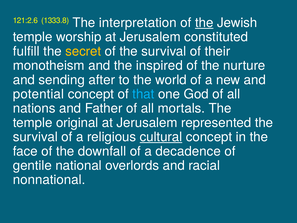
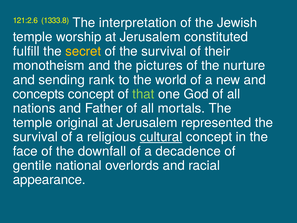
the at (204, 23) underline: present -> none
inspired: inspired -> pictures
after: after -> rank
potential: potential -> concepts
that colour: light blue -> light green
nonnational: nonnational -> appearance
